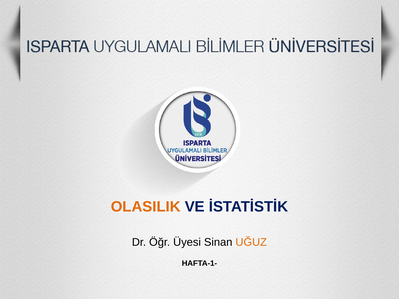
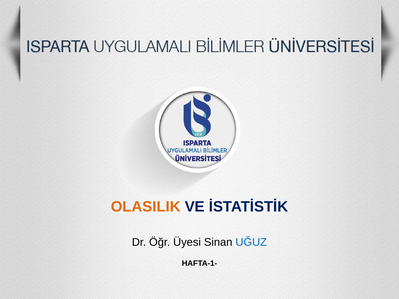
UĞUZ colour: orange -> blue
